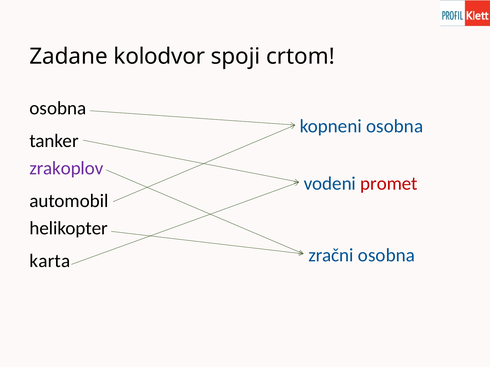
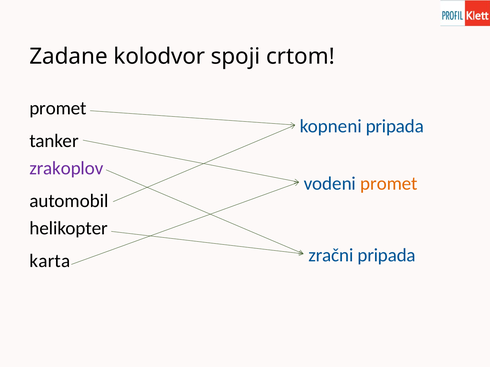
osobna at (58, 108): osobna -> promet
kopneni osobna: osobna -> pripada
promet at (389, 184) colour: red -> orange
zračni osobna: osobna -> pripada
